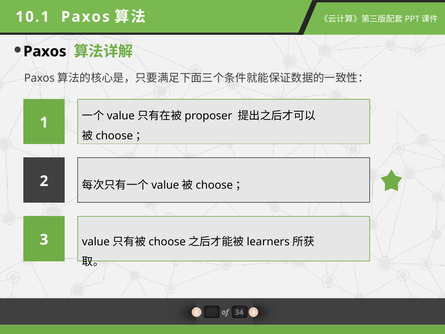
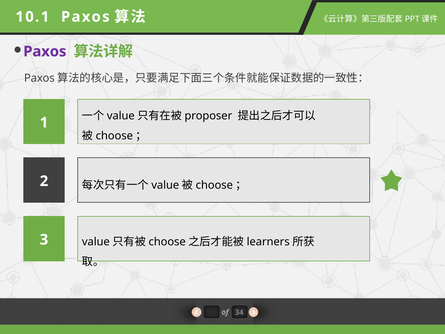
Paxos at (45, 51) colour: black -> purple
